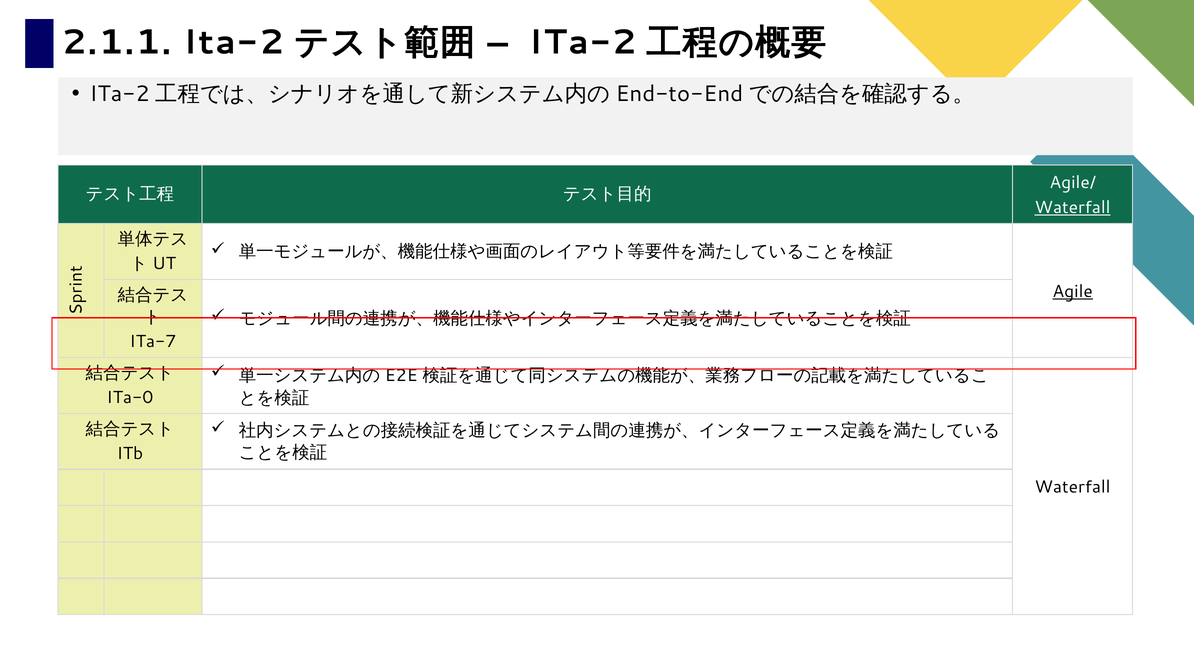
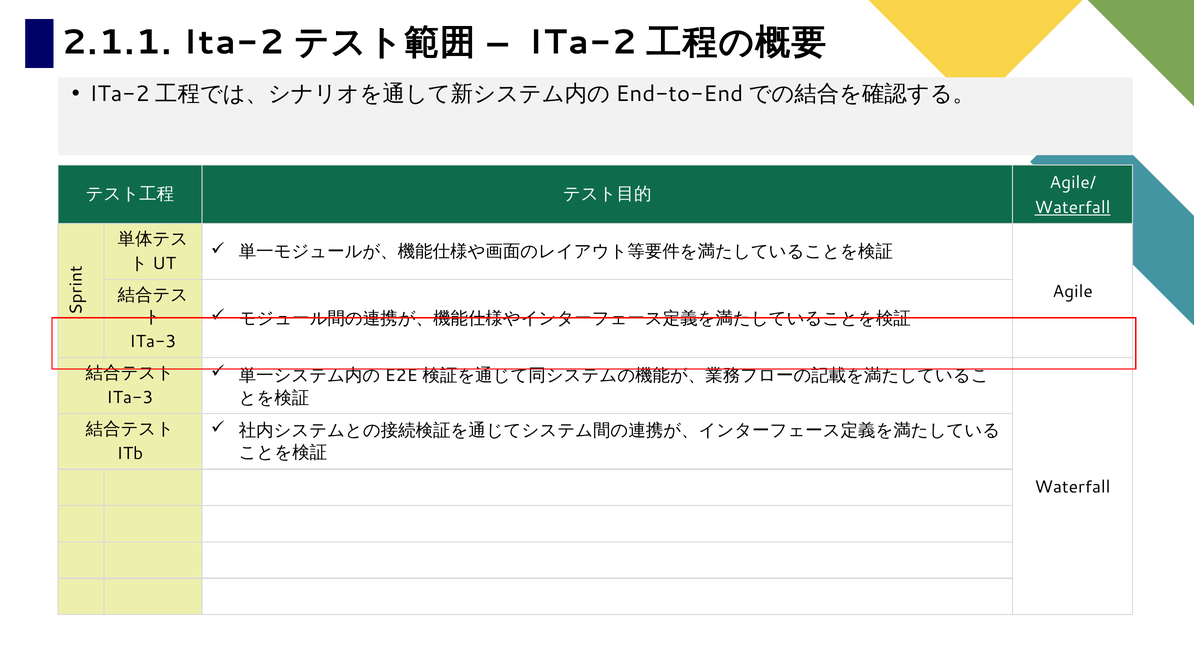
Agile underline: present -> none
ITa-7 at (153, 341): ITa-7 -> ITa-3
ITa-0 at (130, 397): ITa-0 -> ITa-3
